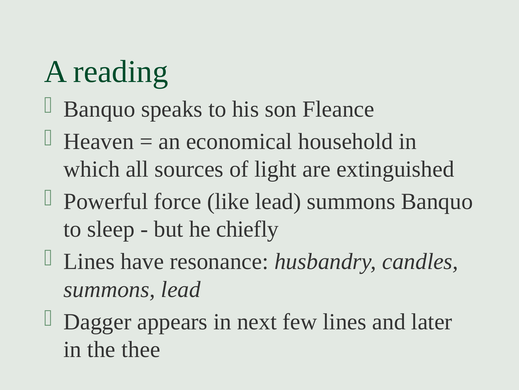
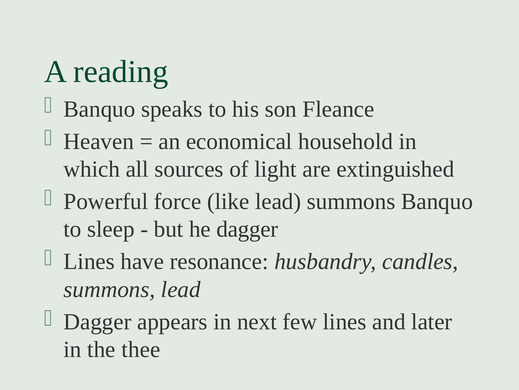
he chiefly: chiefly -> dagger
